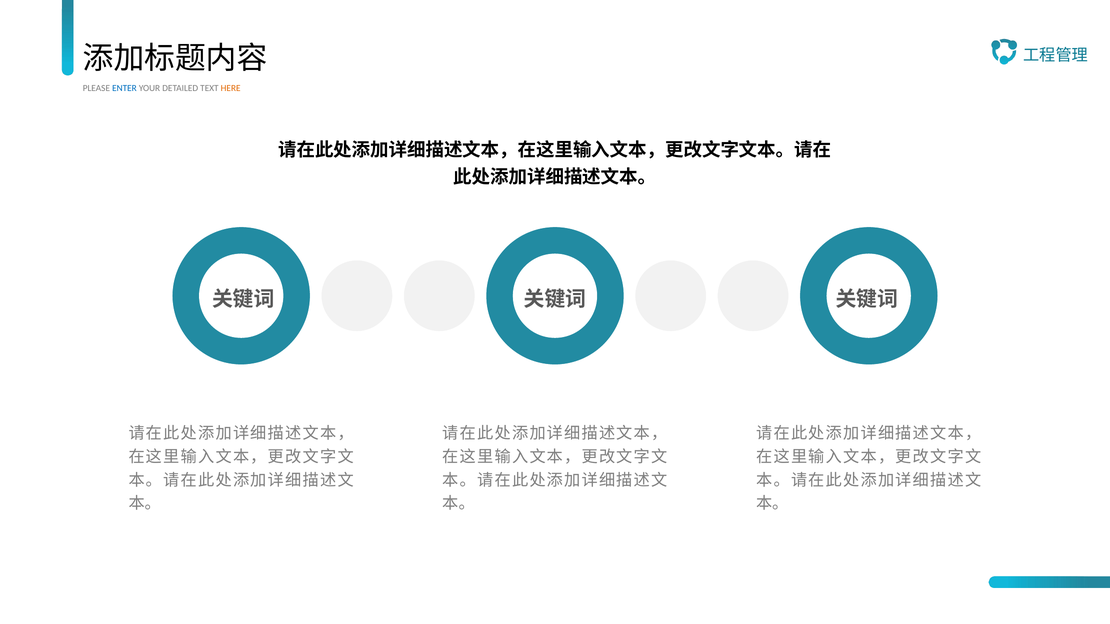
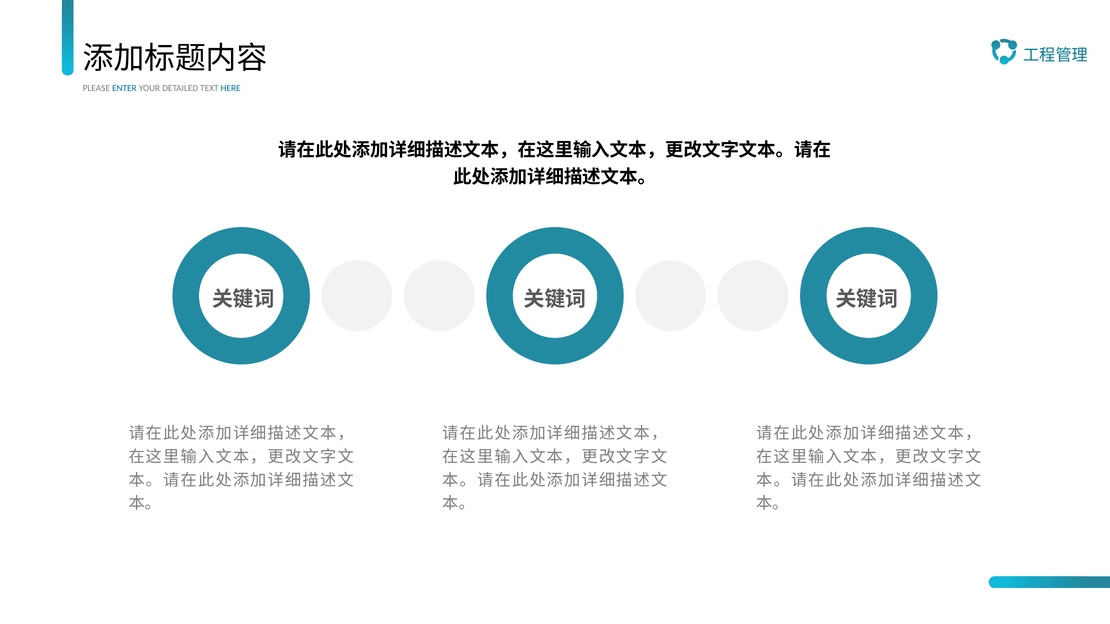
HERE colour: orange -> blue
